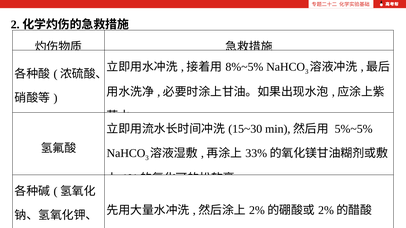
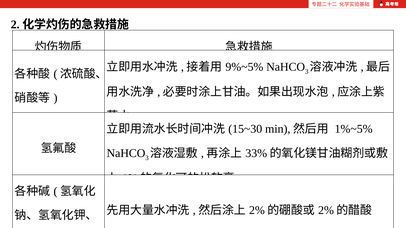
8%~5%: 8%~5% -> 9%~5%
5%~5%: 5%~5% -> 1%~5%
